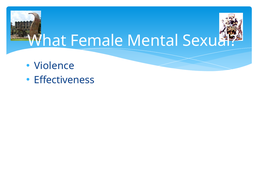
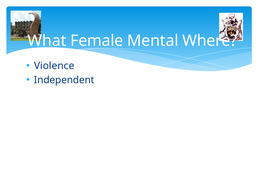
Sexual: Sexual -> Where
Effectiveness: Effectiveness -> Independent
